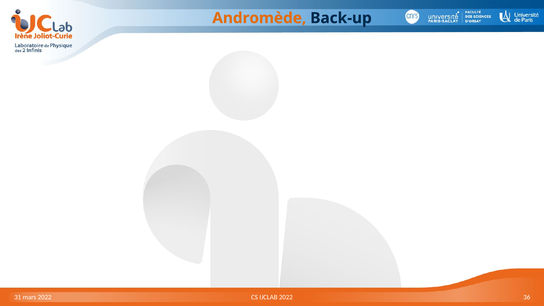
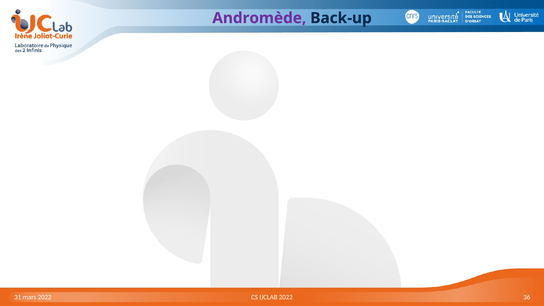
Andromède colour: orange -> purple
